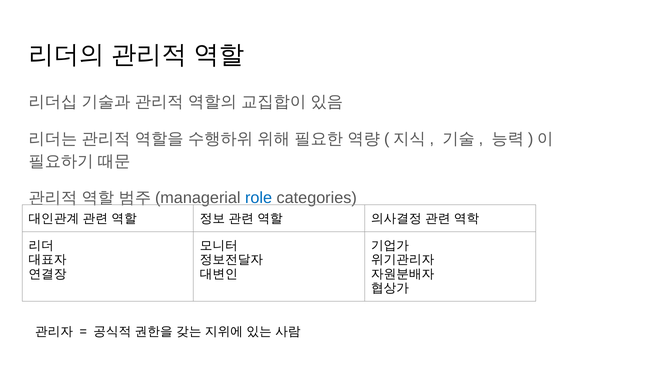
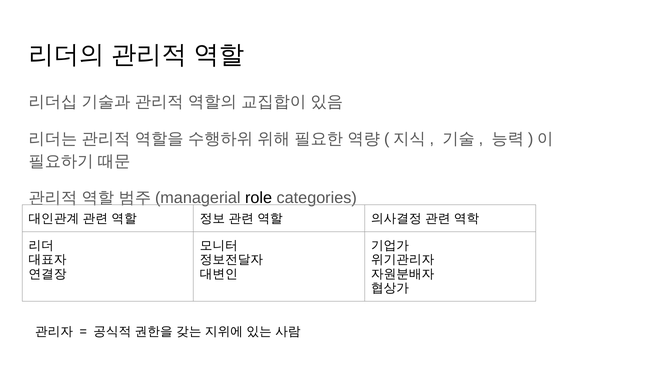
role colour: blue -> black
